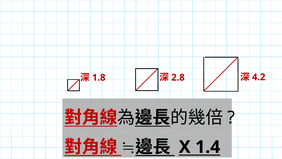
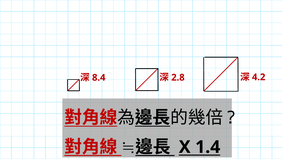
1.8: 1.8 -> 8.4
